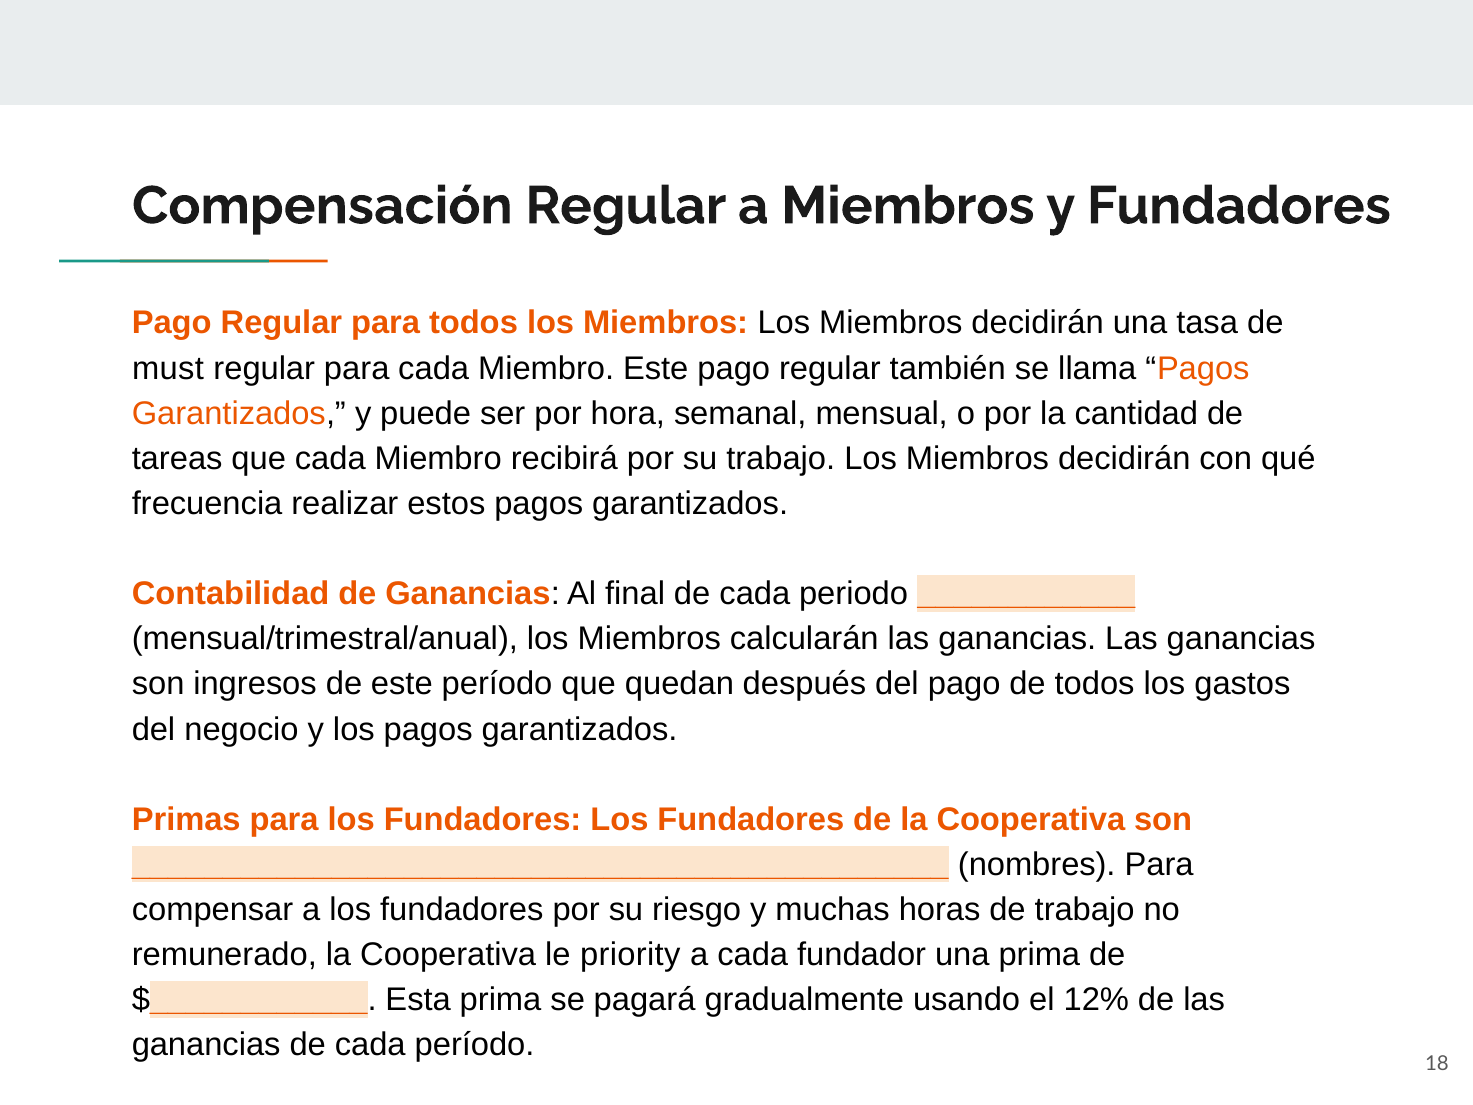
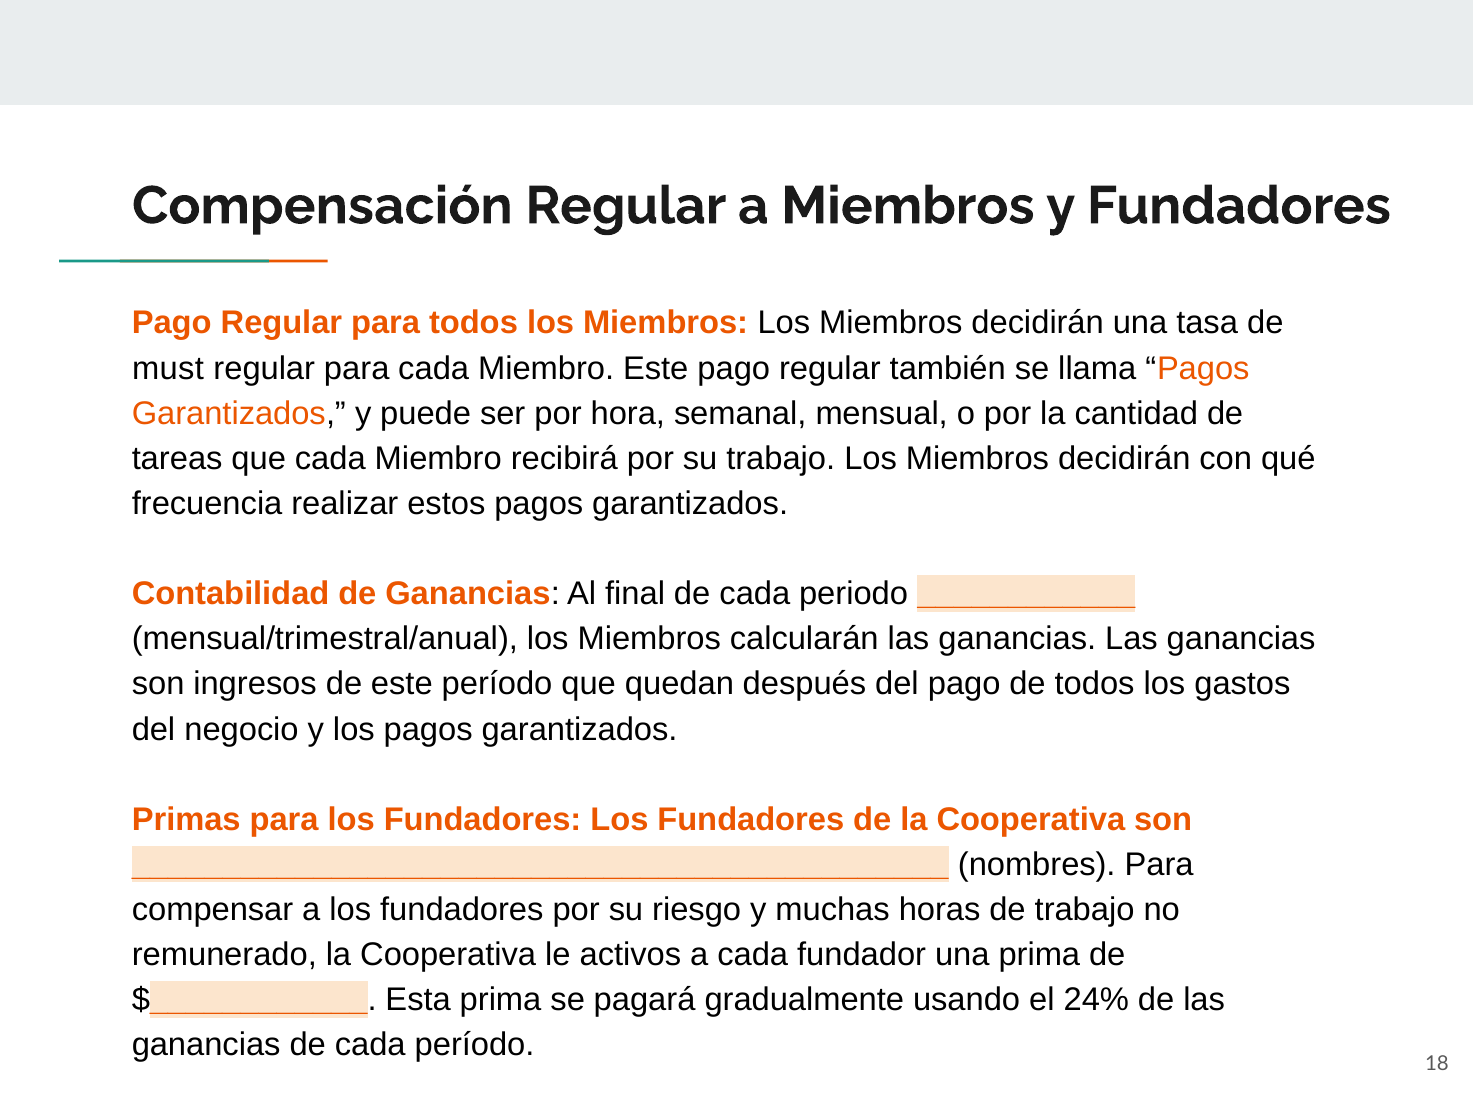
priority: priority -> activos
12%: 12% -> 24%
